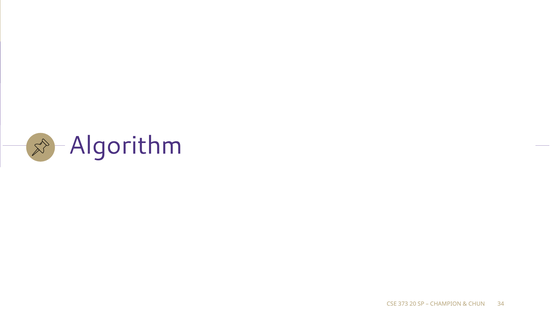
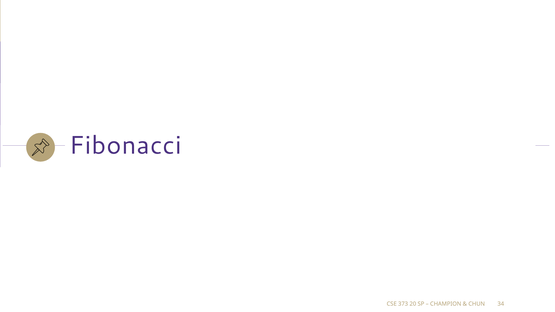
Algorithm: Algorithm -> Fibonacci
